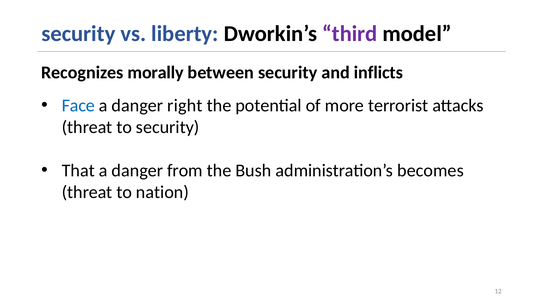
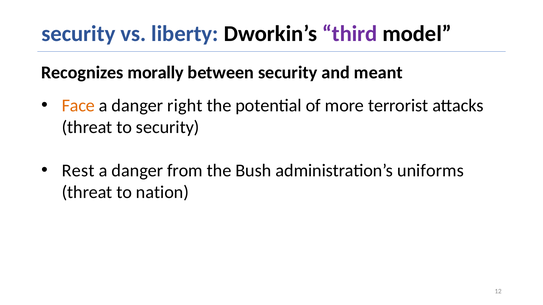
inflicts: inflicts -> meant
Face colour: blue -> orange
That: That -> Rest
becomes: becomes -> uniforms
